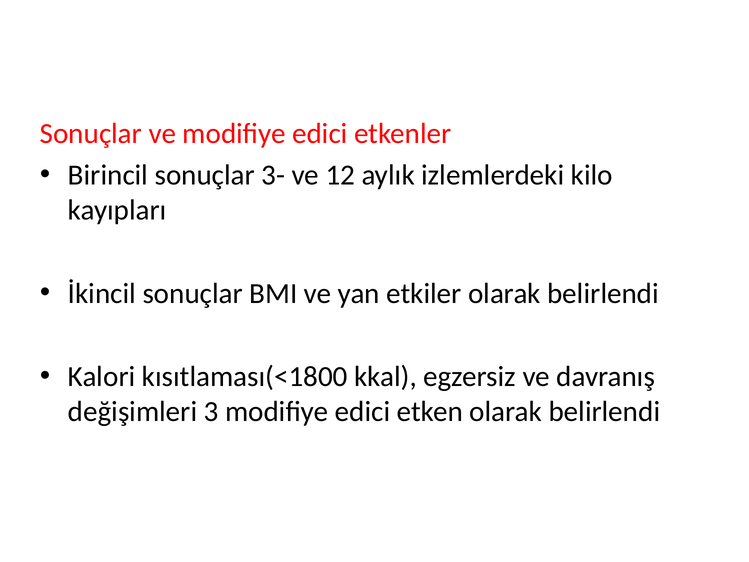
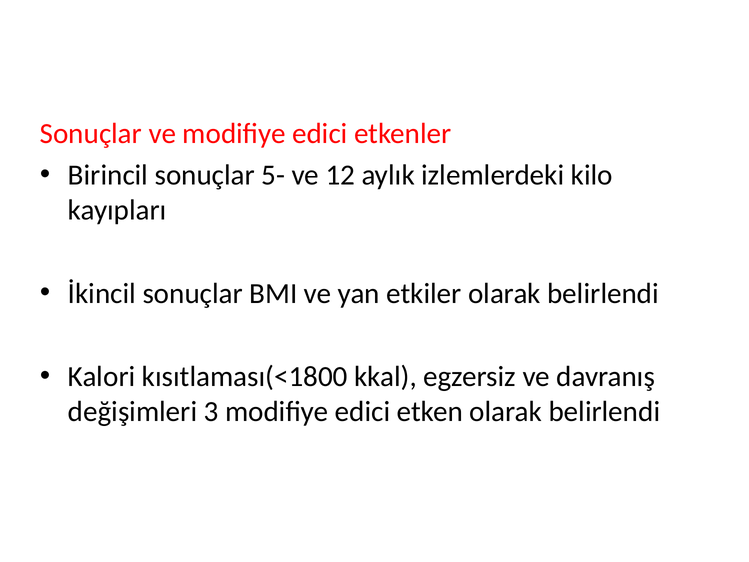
3-: 3- -> 5-
